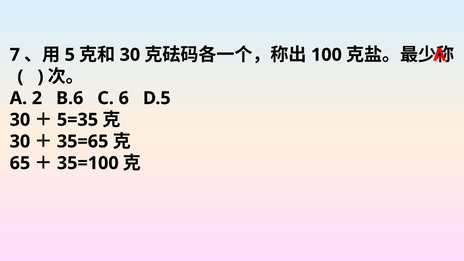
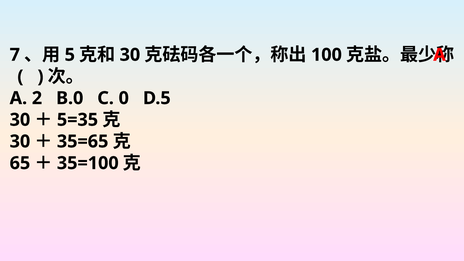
B.6: B.6 -> B.0
6: 6 -> 0
